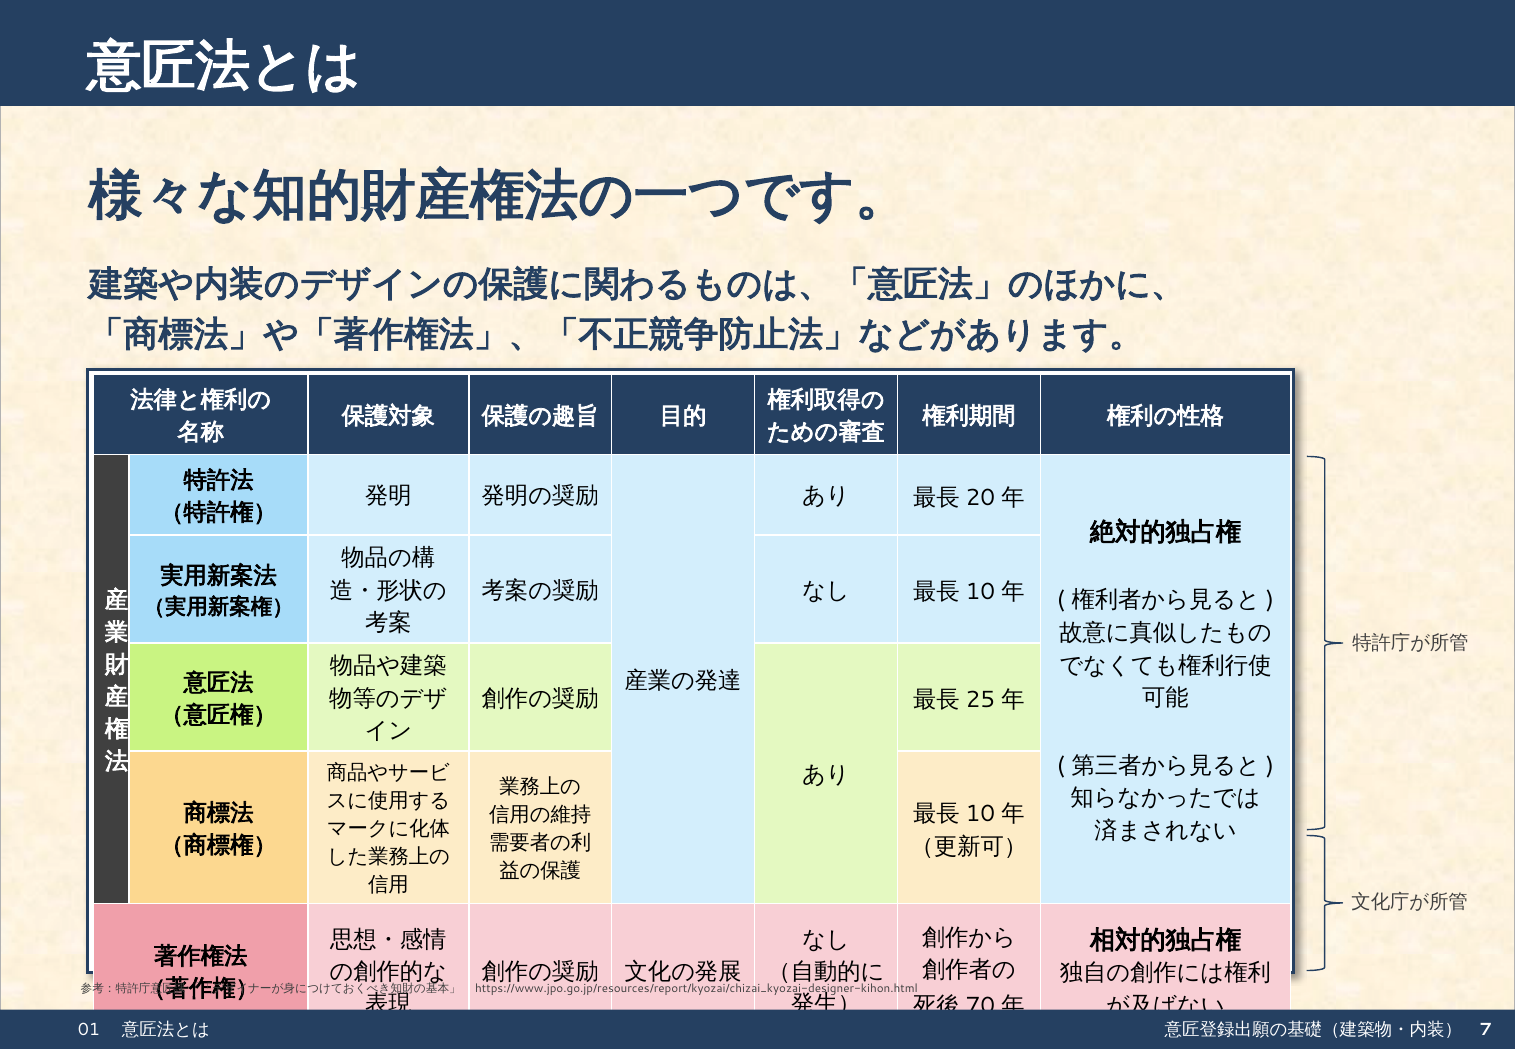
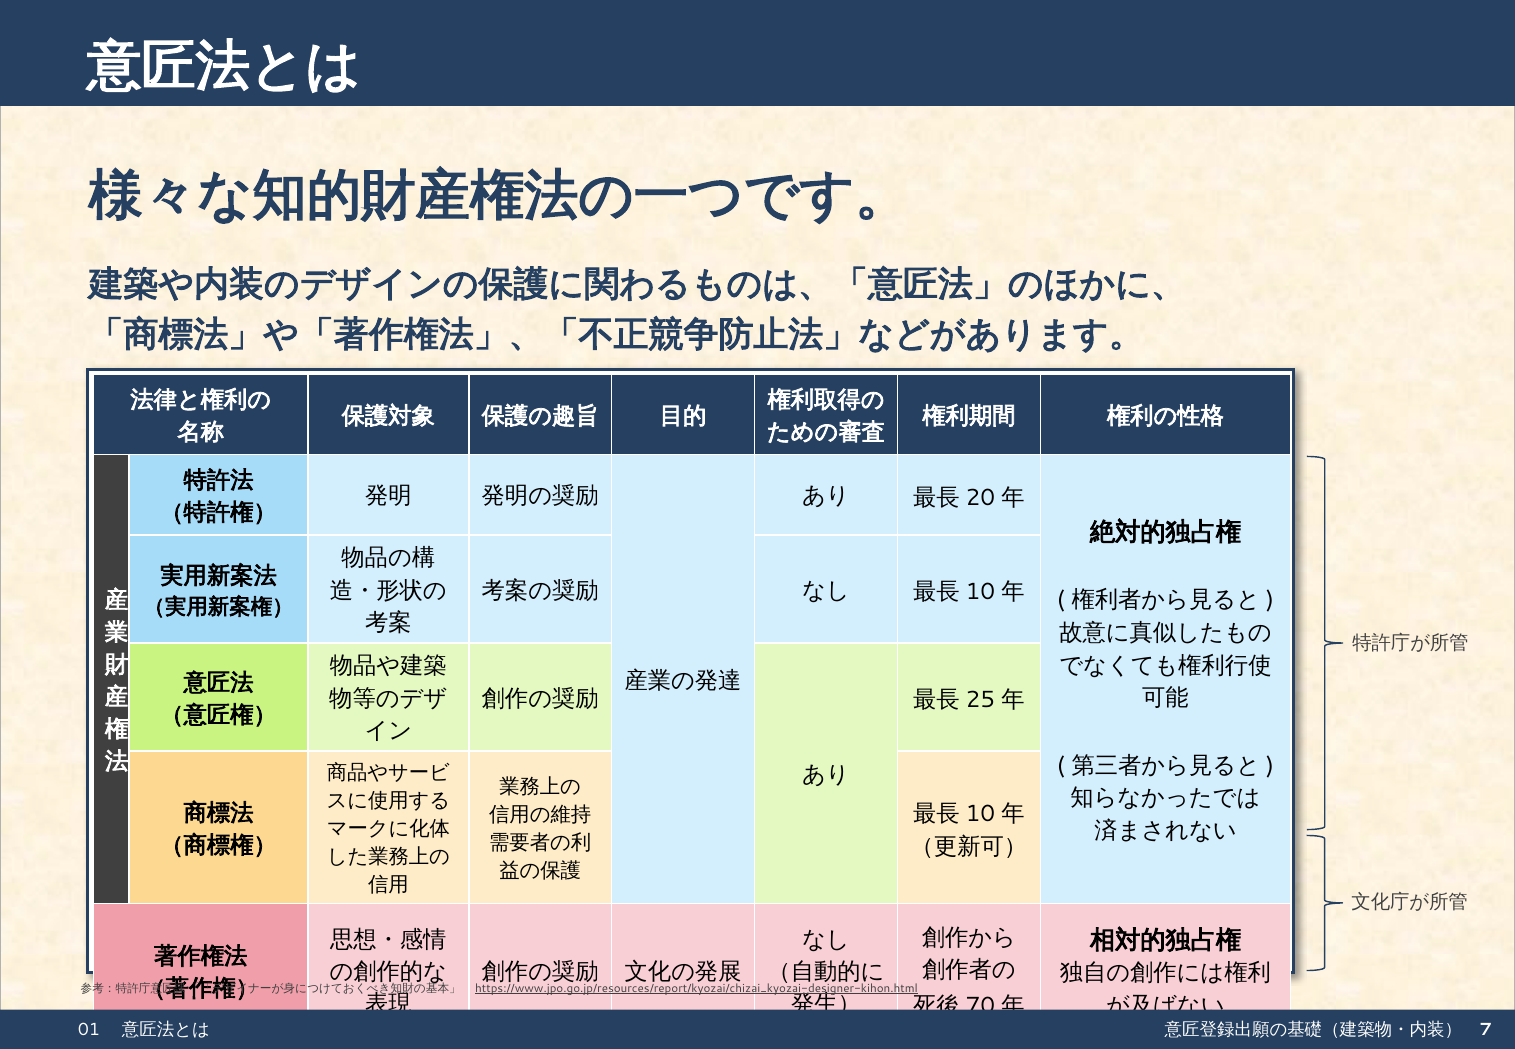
https://www.jpo.go.jp/resources/report/kyozai/chizai_kyozai-designer-kihon.html underline: none -> present
